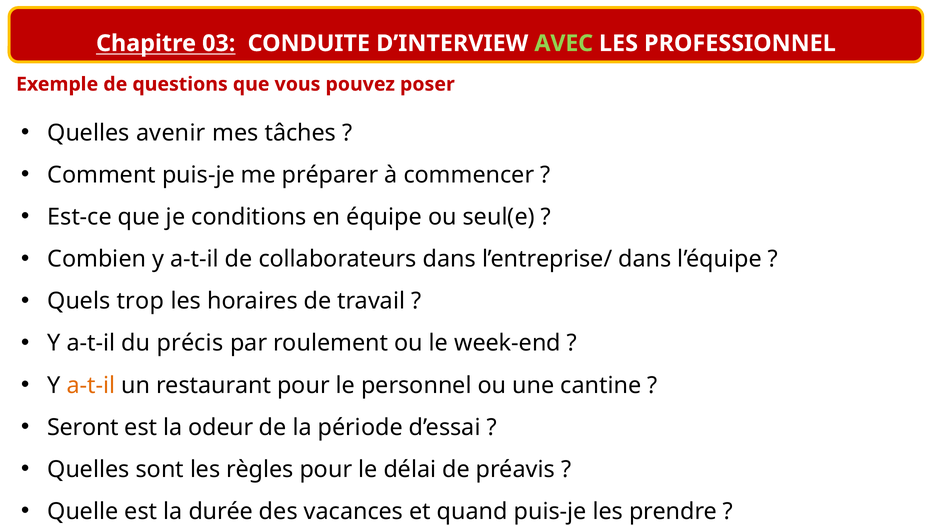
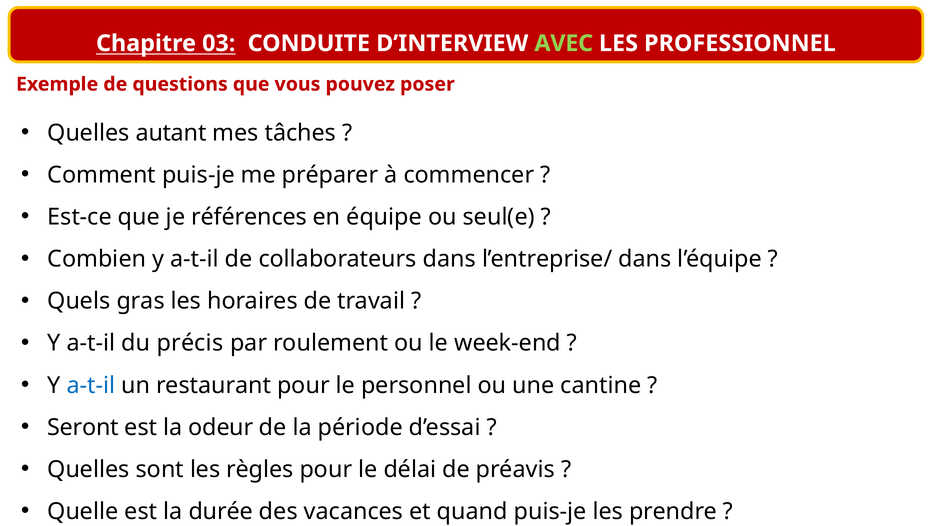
avenir: avenir -> autant
conditions: conditions -> références
trop: trop -> gras
a-t-il at (91, 385) colour: orange -> blue
